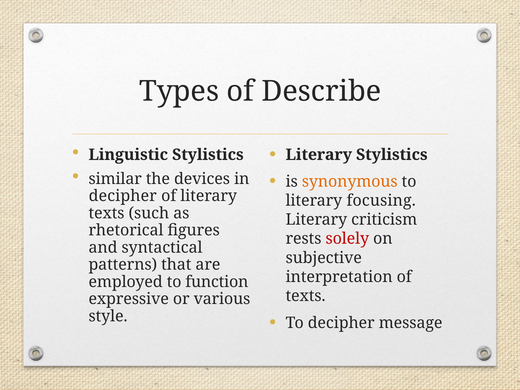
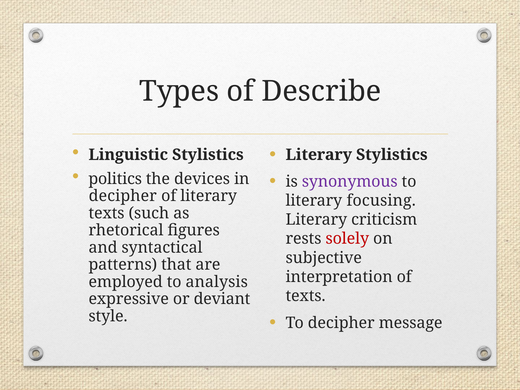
similar: similar -> politics
synonymous colour: orange -> purple
function: function -> analysis
various: various -> deviant
